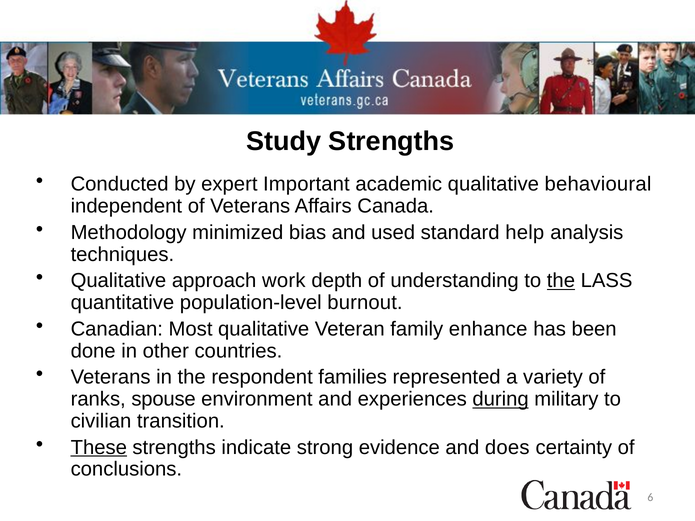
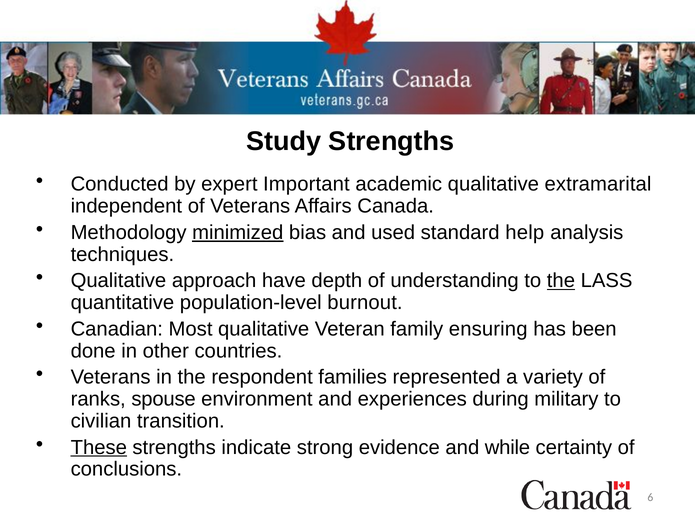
behavioural: behavioural -> extramarital
minimized underline: none -> present
work: work -> have
enhance: enhance -> ensuring
during underline: present -> none
does: does -> while
